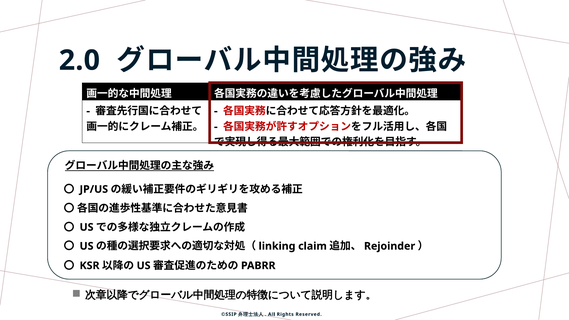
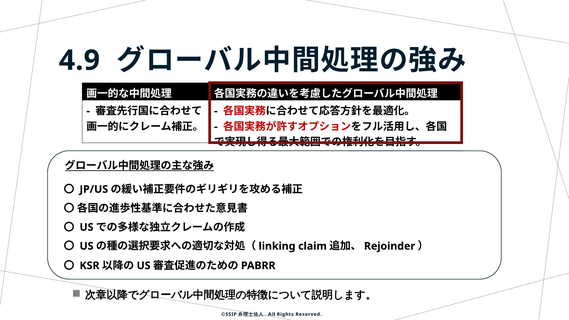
2.0: 2.0 -> 4.9
